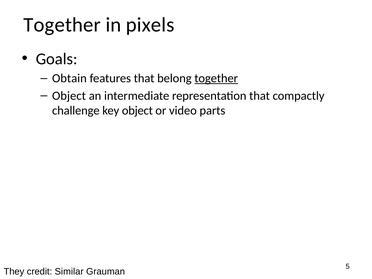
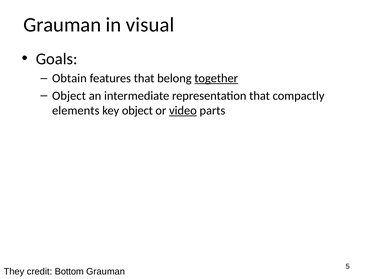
Together at (62, 25): Together -> Grauman
pixels: pixels -> visual
challenge: challenge -> elements
video underline: none -> present
Similar: Similar -> Bottom
